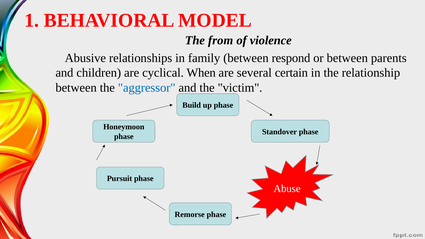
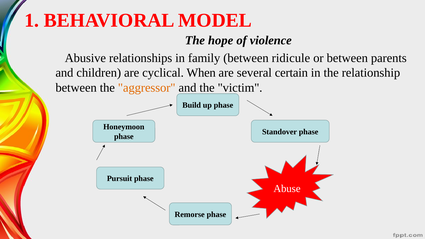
from: from -> hope
respond: respond -> ridicule
aggressor colour: blue -> orange
